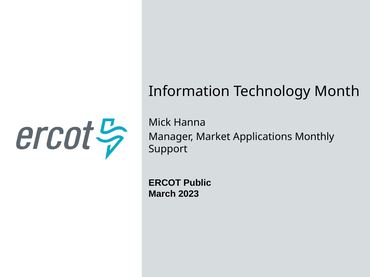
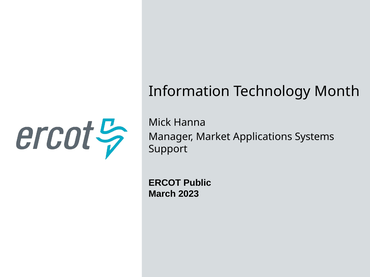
Monthly: Monthly -> Systems
